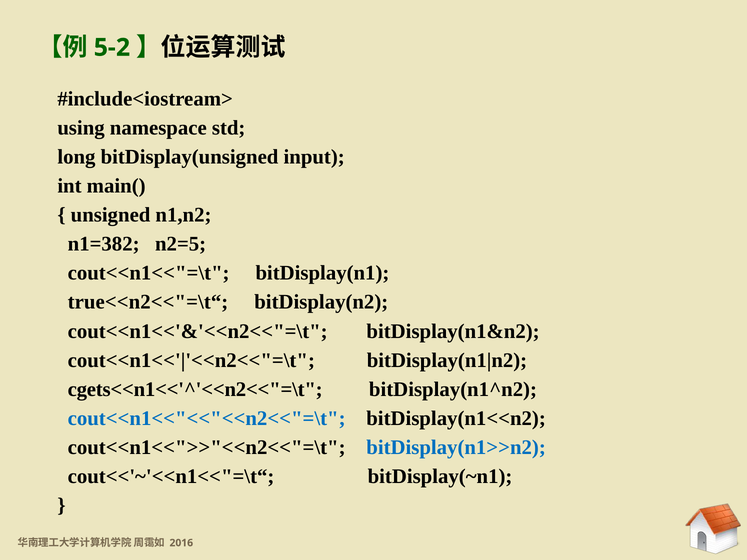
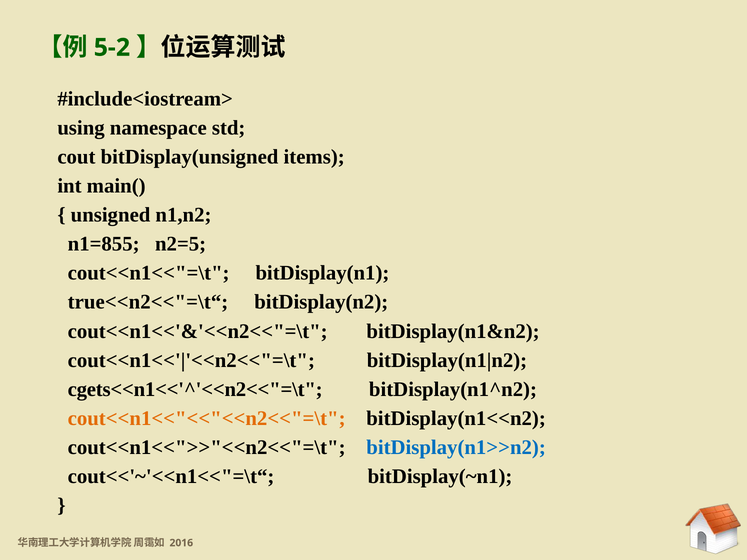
long: long -> cout
input: input -> items
n1=382: n1=382 -> n1=855
cout<<n1<<"<<"<<n2<<"=\t colour: blue -> orange
